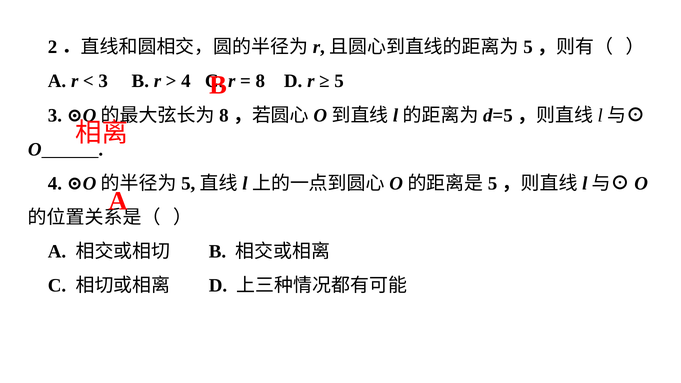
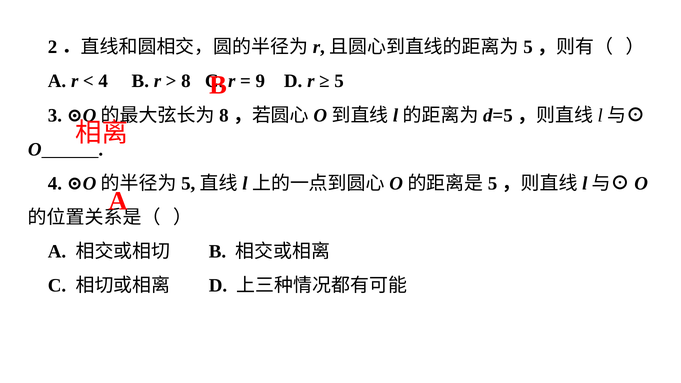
3 at (103, 81): 3 -> 4
4 at (186, 81): 4 -> 8
8: 8 -> 9
